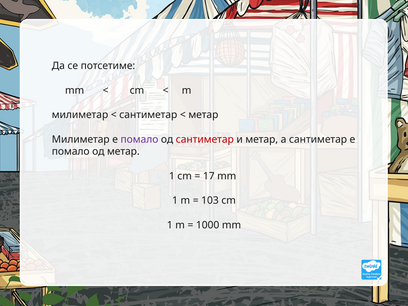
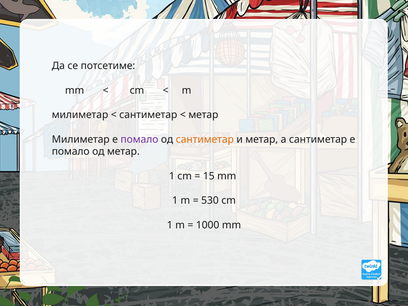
сантиметар at (205, 139) colour: red -> orange
17: 17 -> 15
103: 103 -> 530
